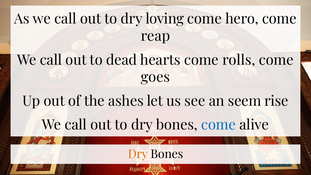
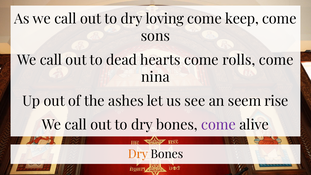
hero: hero -> keep
reap: reap -> sons
goes: goes -> nina
come at (219, 125) colour: blue -> purple
